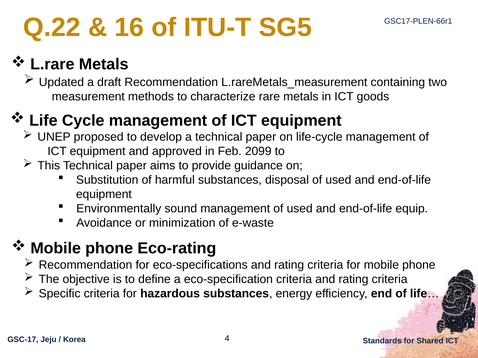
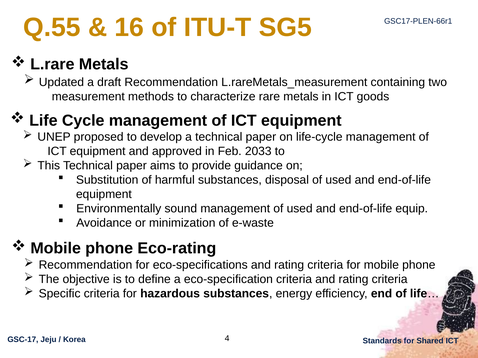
Q.22: Q.22 -> Q.55
2099: 2099 -> 2033
